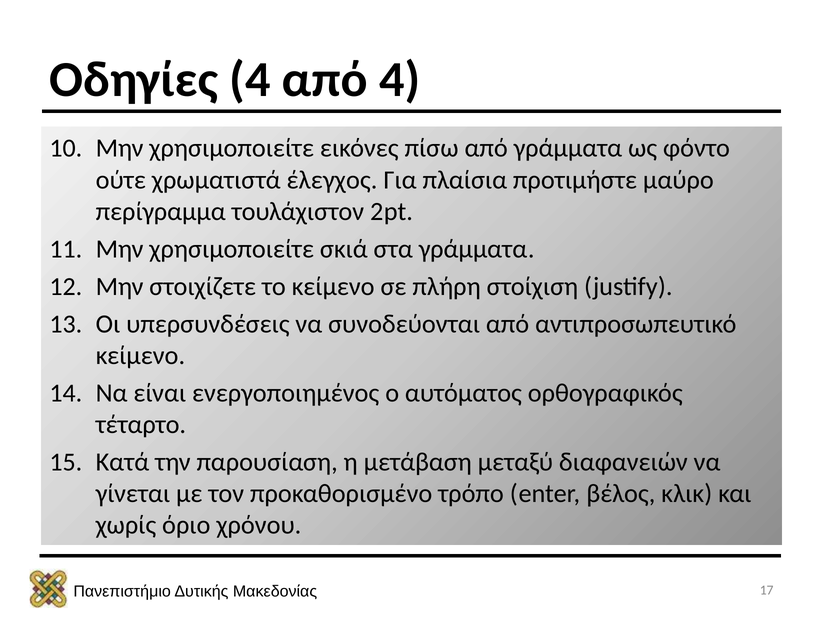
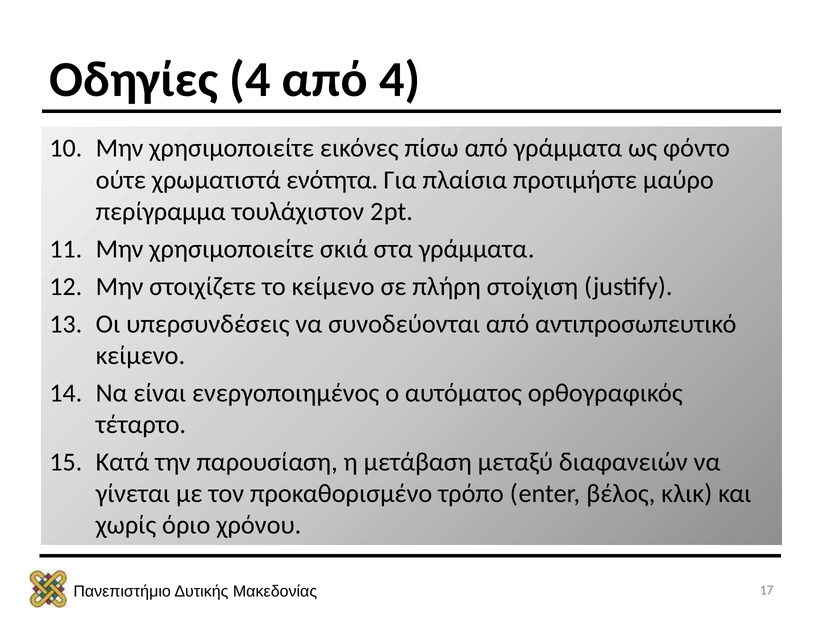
έλεγχος: έλεγχος -> ενότητα
